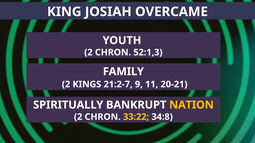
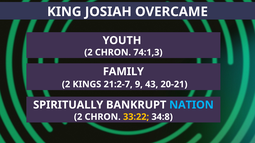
52:1,3: 52:1,3 -> 74:1,3
11: 11 -> 43
NATION colour: yellow -> light blue
